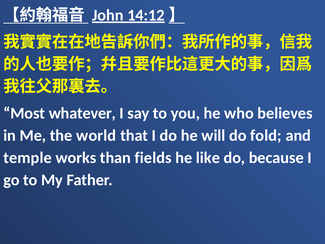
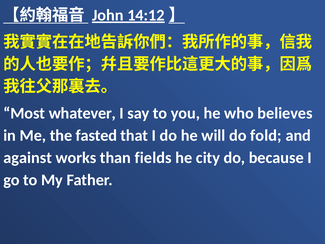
world: world -> fasted
temple: temple -> against
like: like -> city
